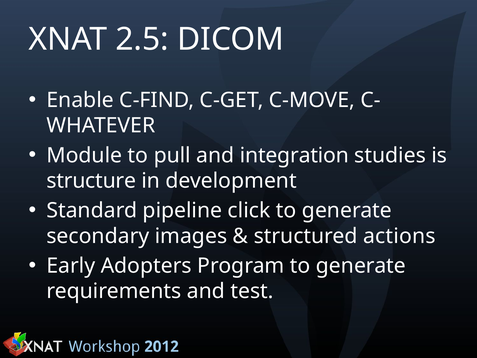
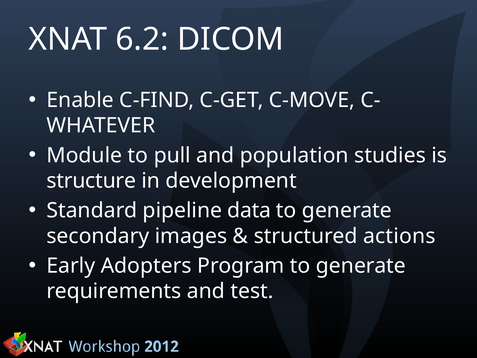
2.5: 2.5 -> 6.2
integration: integration -> population
click: click -> data
